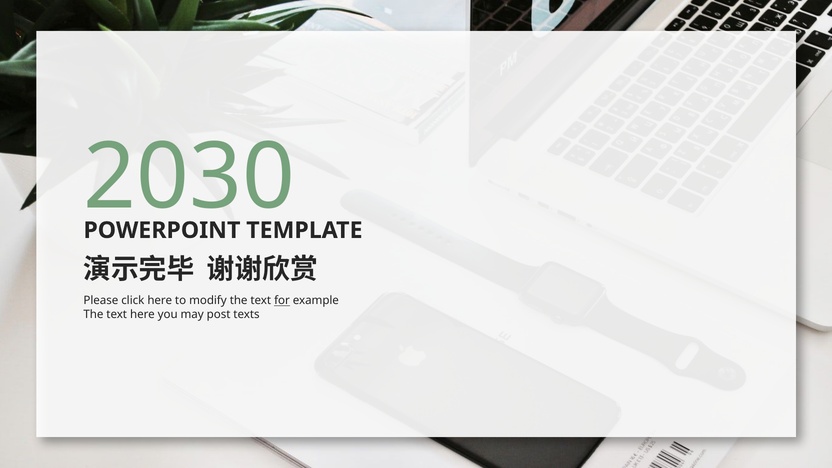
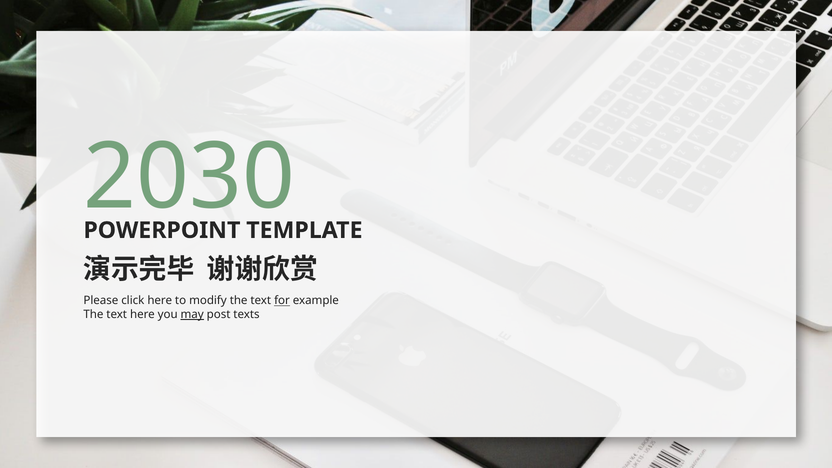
may underline: none -> present
